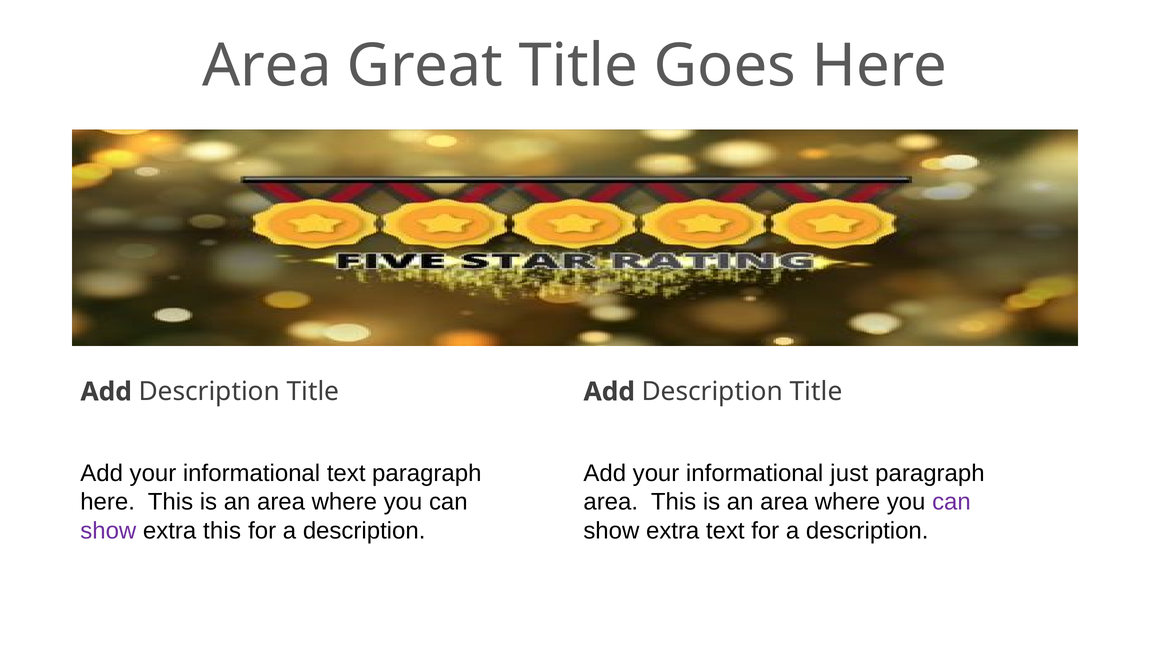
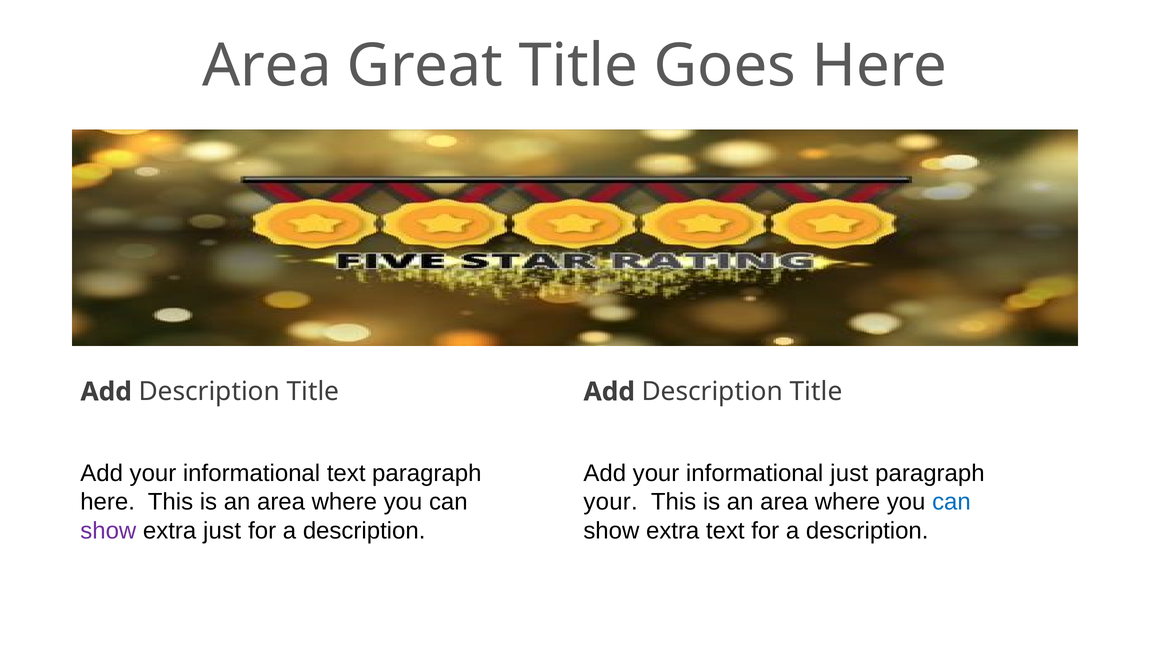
area at (611, 502): area -> your
can at (951, 502) colour: purple -> blue
extra this: this -> just
